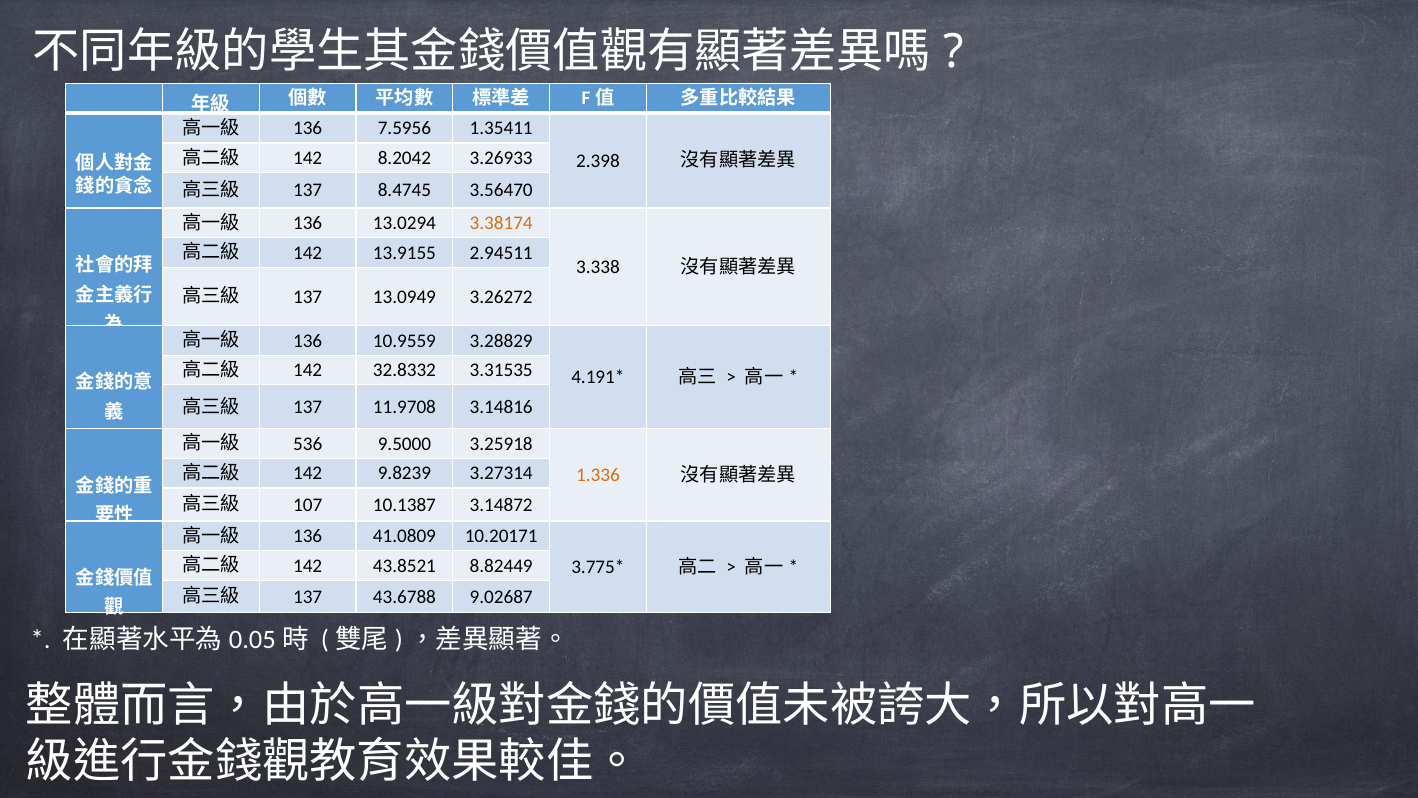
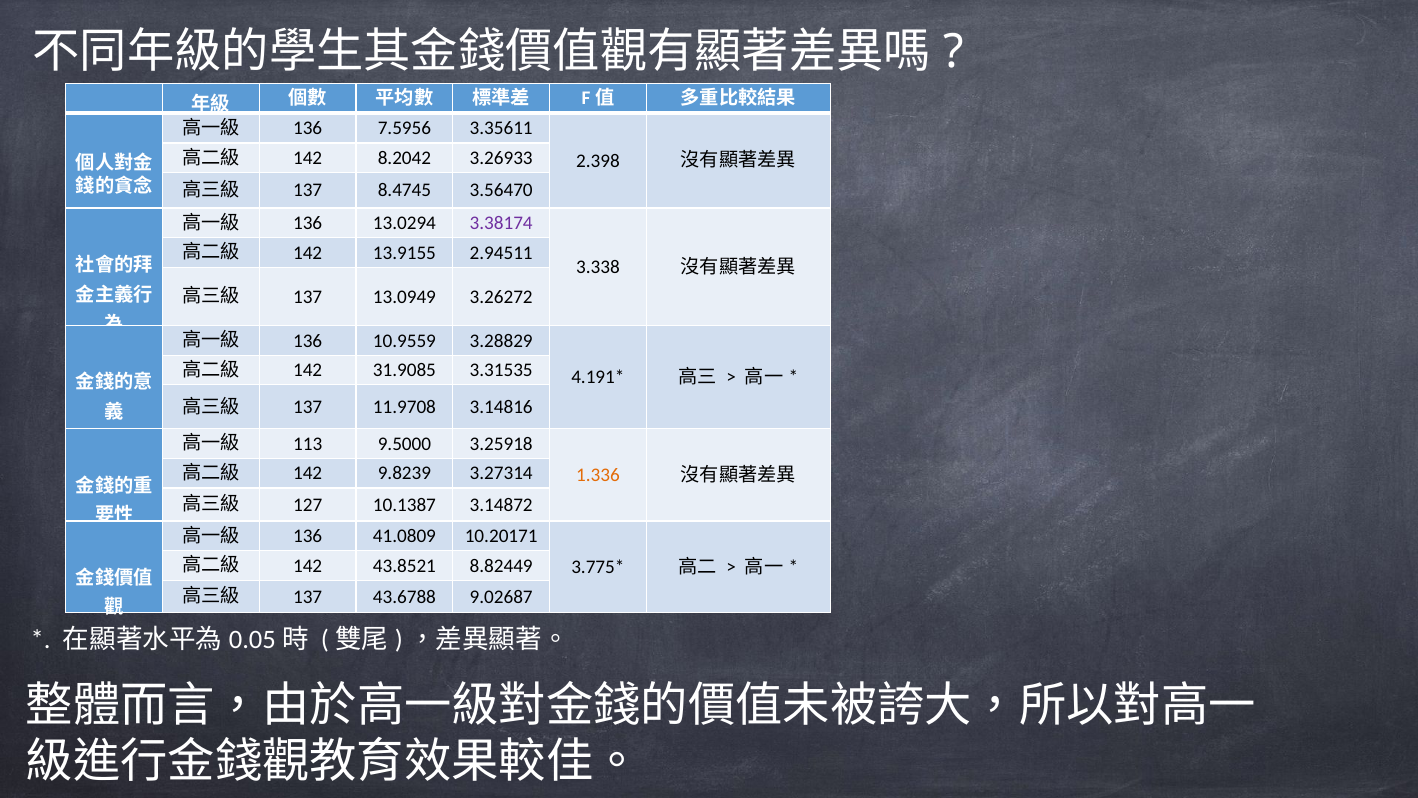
1.35411: 1.35411 -> 3.35611
3.38174 colour: orange -> purple
32.8332: 32.8332 -> 31.9085
536: 536 -> 113
107: 107 -> 127
